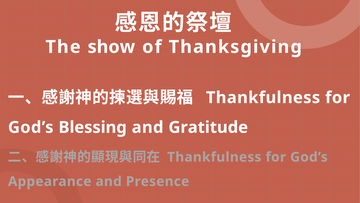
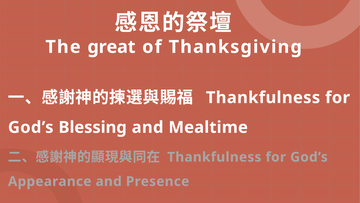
show: show -> great
Gratitude: Gratitude -> Mealtime
